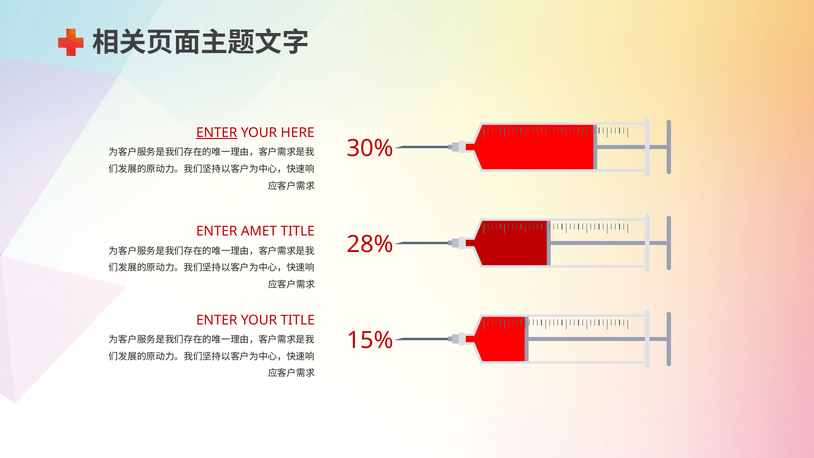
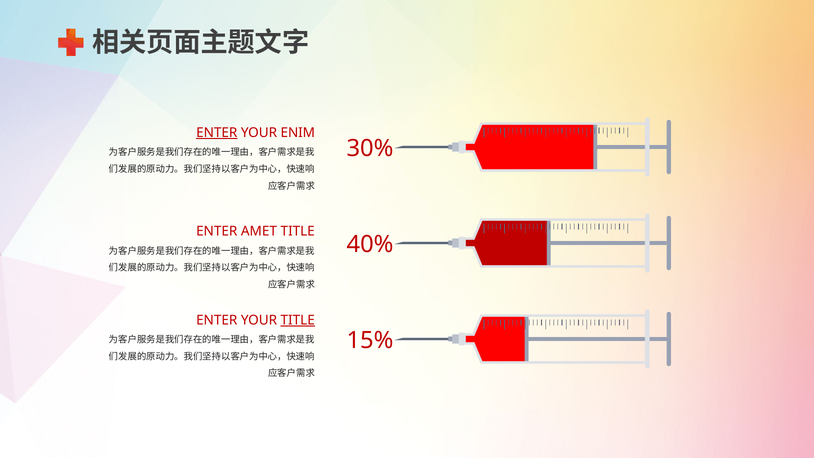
HERE: HERE -> ENIM
28%: 28% -> 40%
TITLE at (298, 320) underline: none -> present
